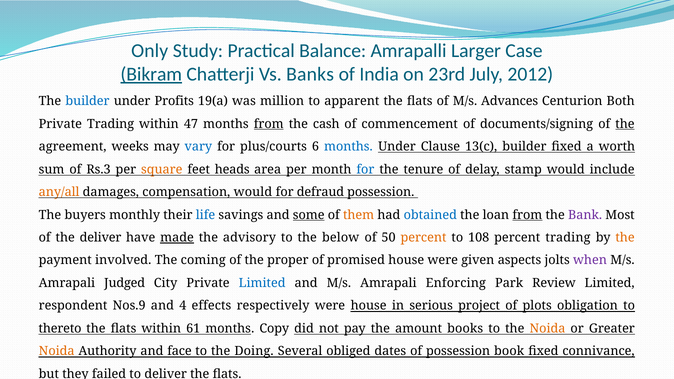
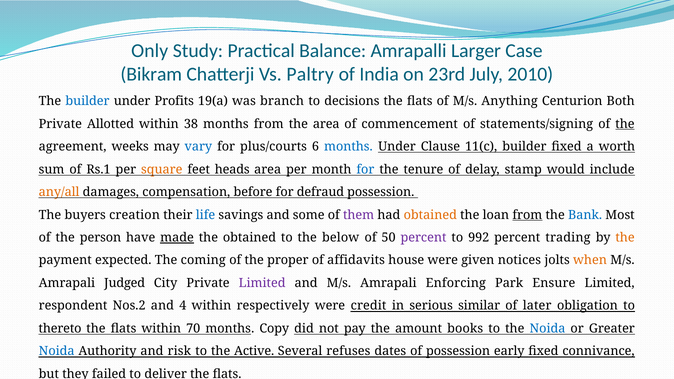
Bikram underline: present -> none
Banks: Banks -> Paltry
2012: 2012 -> 2010
million: million -> branch
apparent: apparent -> decisions
Advances: Advances -> Anything
Private Trading: Trading -> Allotted
47: 47 -> 38
from at (269, 124) underline: present -> none
the cash: cash -> area
documents/signing: documents/signing -> statements/signing
13(c: 13(c -> 11(c
Rs.3: Rs.3 -> Rs.1
compensation would: would -> before
monthly: monthly -> creation
some underline: present -> none
them colour: orange -> purple
obtained at (430, 215) colour: blue -> orange
Bank colour: purple -> blue
the deliver: deliver -> person
the advisory: advisory -> obtained
percent at (424, 238) colour: orange -> purple
108: 108 -> 992
involved: involved -> expected
promised: promised -> affidavits
aspects: aspects -> notices
when colour: purple -> orange
Limited at (262, 283) colour: blue -> purple
Review: Review -> Ensure
Nos.9: Nos.9 -> Nos.2
4 effects: effects -> within
were house: house -> credit
project: project -> similar
plots: plots -> later
61: 61 -> 70
Noida at (547, 329) colour: orange -> blue
Noida at (57, 351) colour: orange -> blue
face: face -> risk
Doing: Doing -> Active
obliged: obliged -> refuses
book: book -> early
